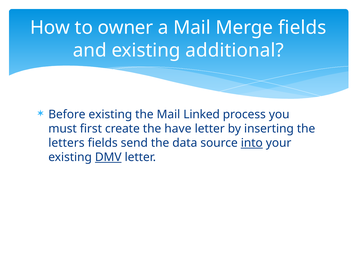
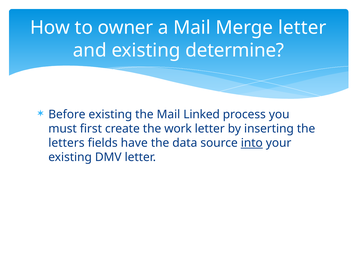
Merge fields: fields -> letter
additional: additional -> determine
have: have -> work
send: send -> have
DMV underline: present -> none
